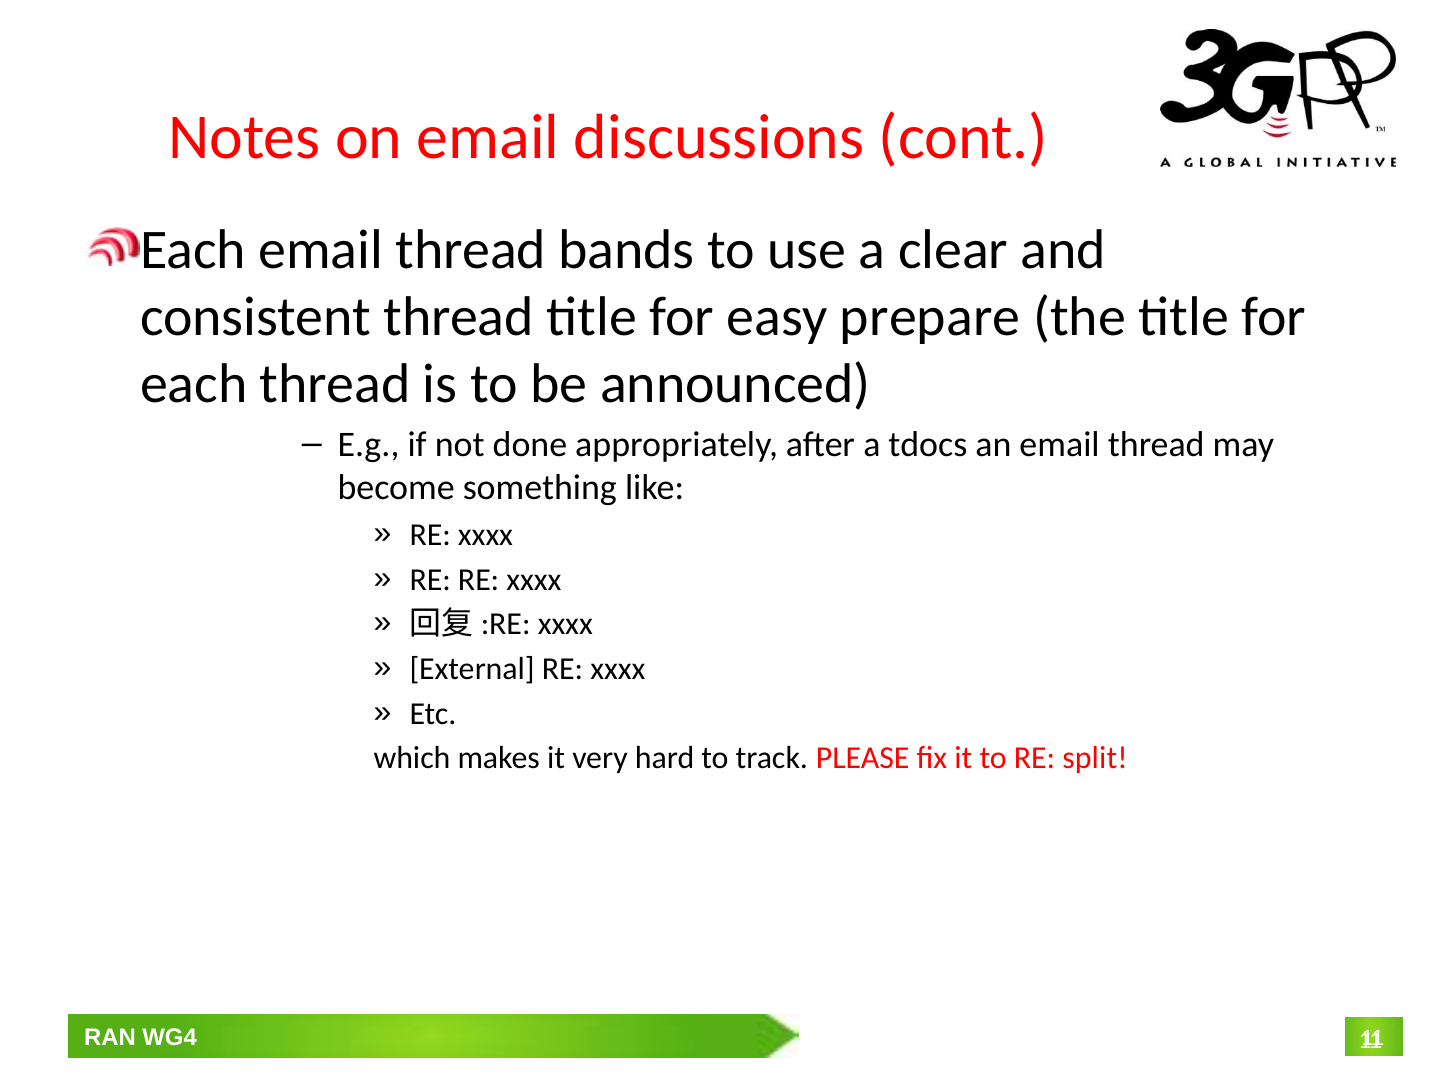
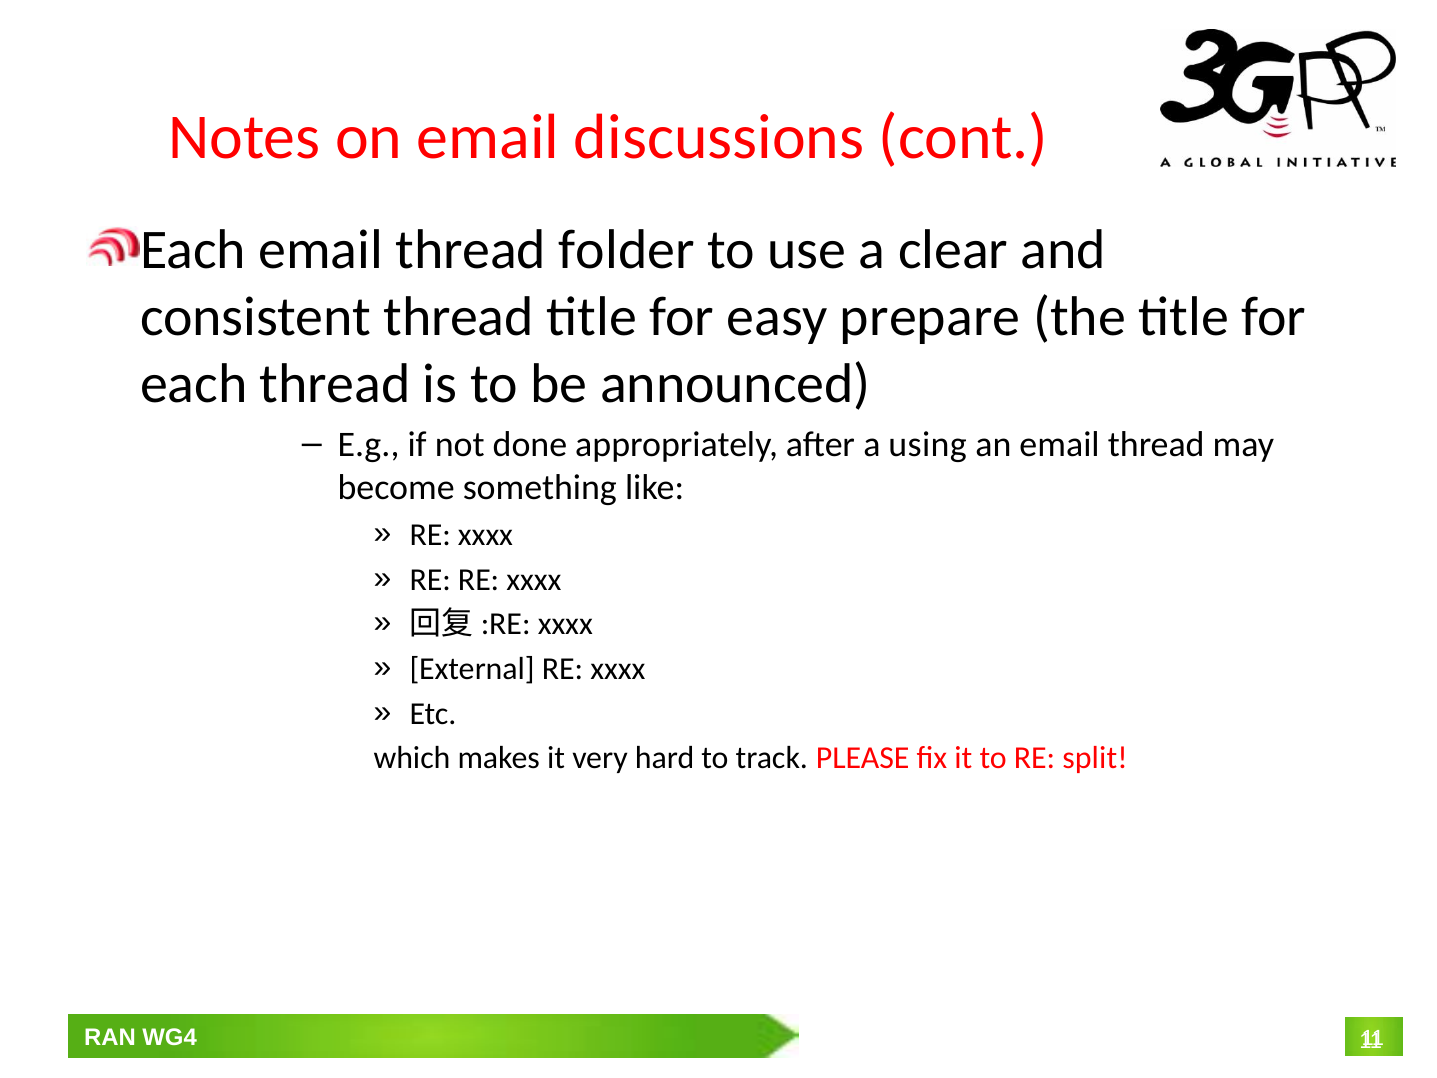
bands: bands -> folder
tdocs: tdocs -> using
